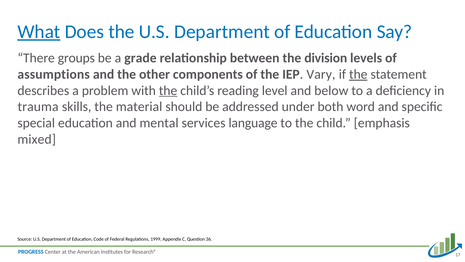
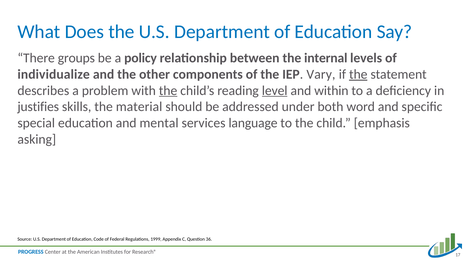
What underline: present -> none
grade: grade -> policy
division: division -> internal
assumptions: assumptions -> individualize
level underline: none -> present
below: below -> within
trauma: trauma -> justifies
mixed: mixed -> asking
